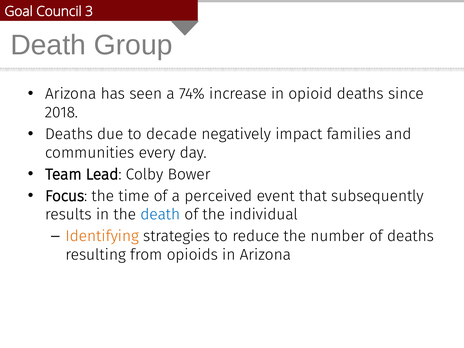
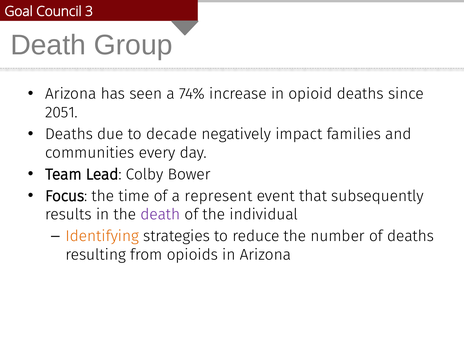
2018: 2018 -> 2051
perceived: perceived -> represent
death at (160, 215) colour: blue -> purple
